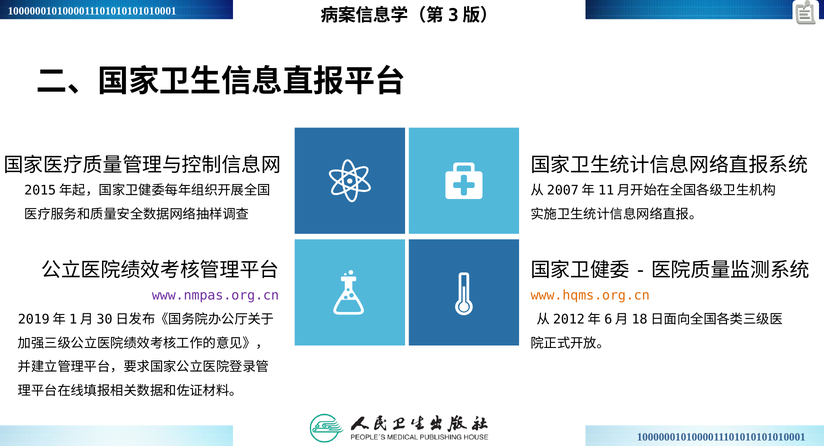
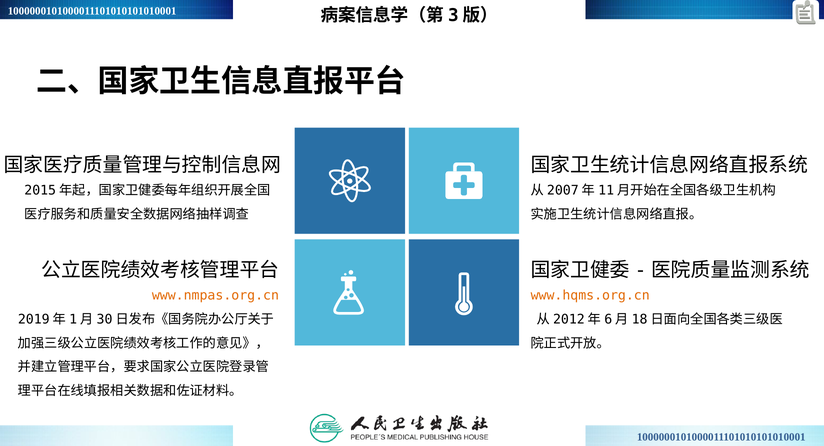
www.nmpas.org.cn colour: purple -> orange
